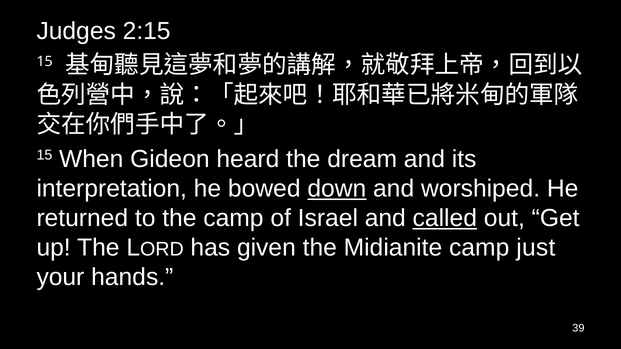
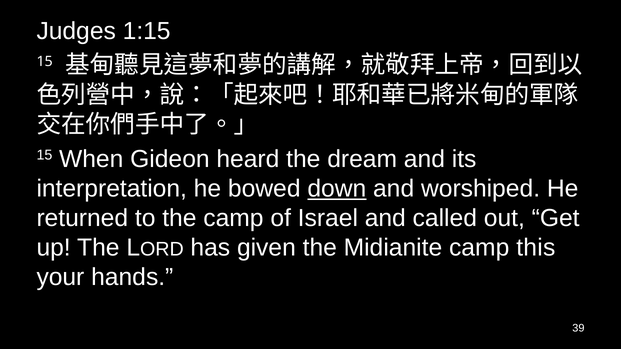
2:15: 2:15 -> 1:15
called underline: present -> none
just: just -> this
